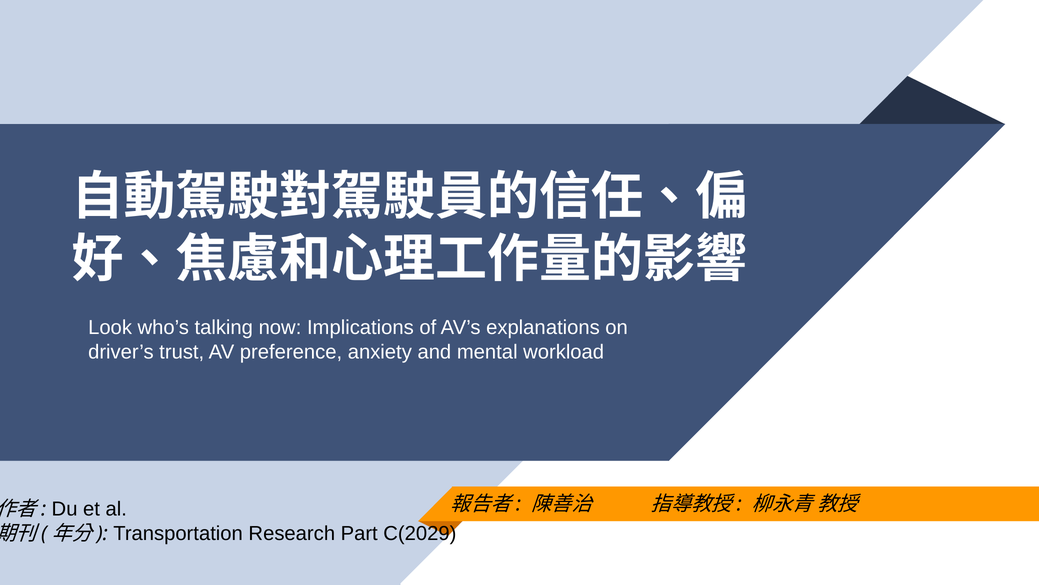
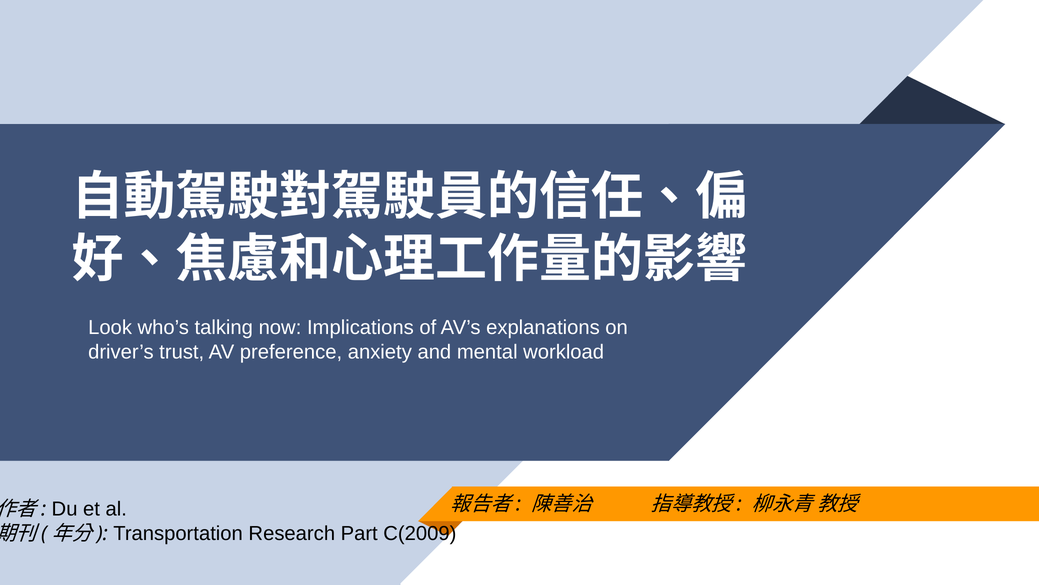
C(2029: C(2029 -> C(2009
